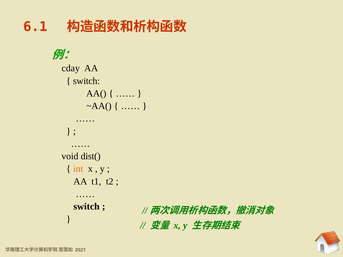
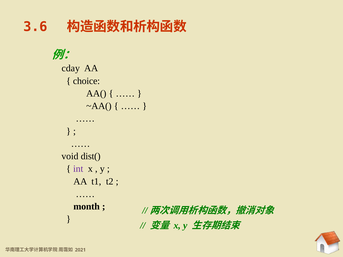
6.1: 6.1 -> 3.6
switch at (86, 81): switch -> choice
int colour: orange -> purple
switch at (87, 207): switch -> month
